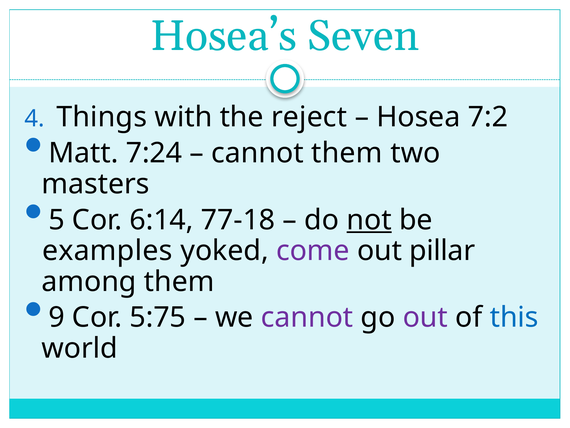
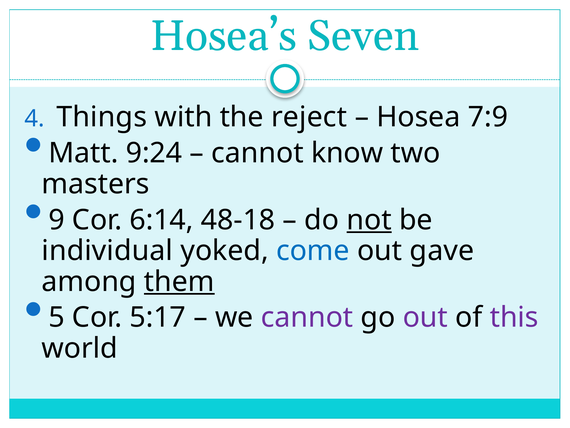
7:2: 7:2 -> 7:9
7:24: 7:24 -> 9:24
cannot them: them -> know
5: 5 -> 9
77-18: 77-18 -> 48-18
examples: examples -> individual
come colour: purple -> blue
pillar: pillar -> gave
them at (179, 281) underline: none -> present
9: 9 -> 5
5:75: 5:75 -> 5:17
this colour: blue -> purple
